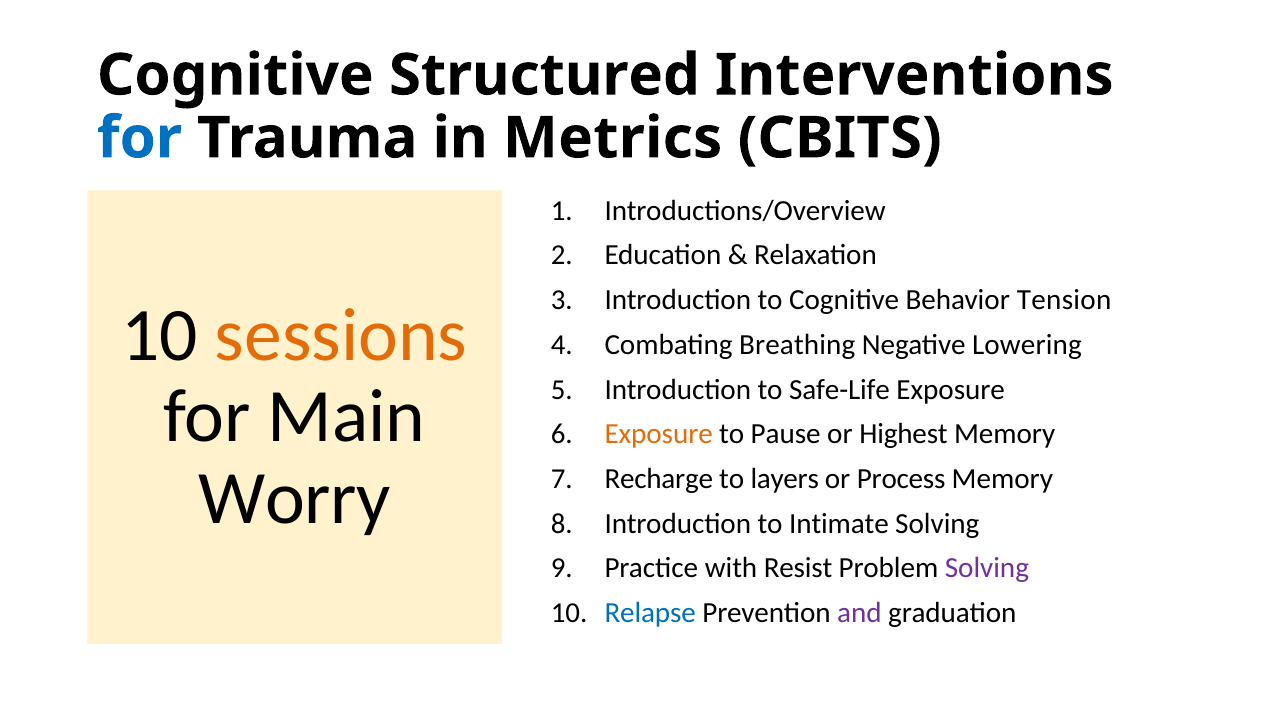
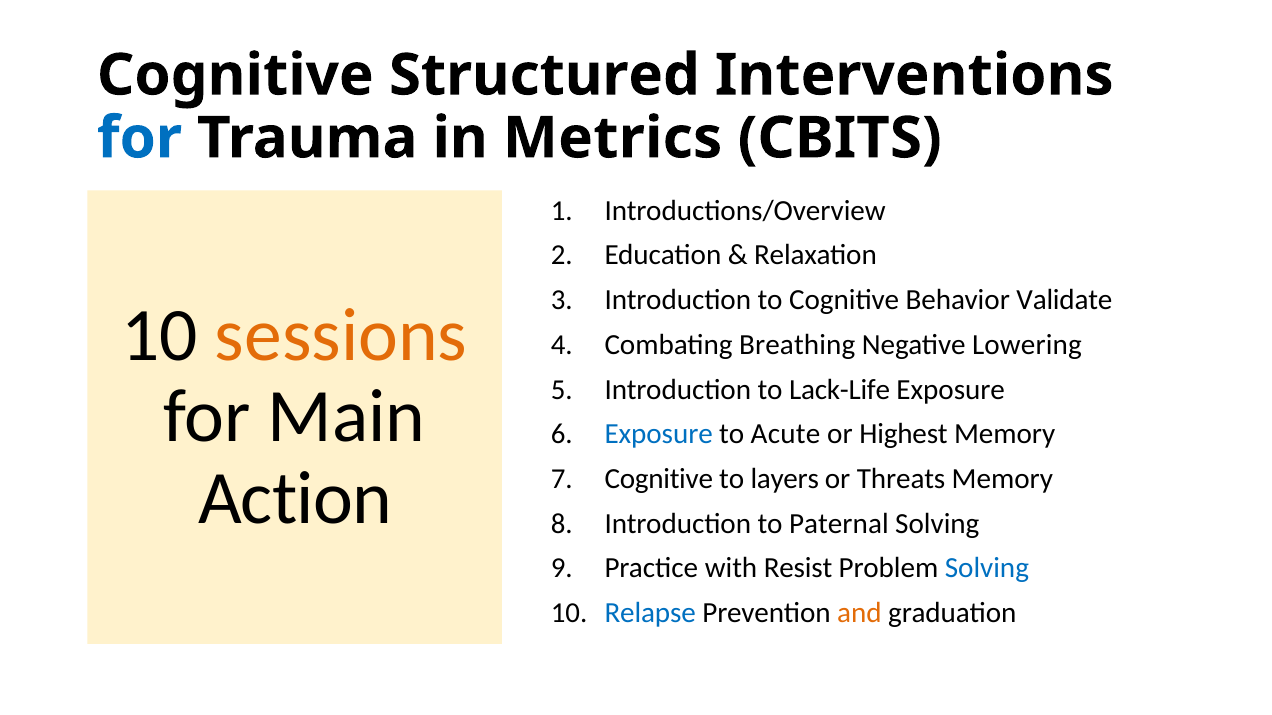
Tension: Tension -> Validate
Safe-Life: Safe-Life -> Lack-Life
Exposure at (659, 434) colour: orange -> blue
Pause: Pause -> Acute
Recharge at (659, 479): Recharge -> Cognitive
Process: Process -> Threats
Worry: Worry -> Action
Intimate: Intimate -> Paternal
Solving at (987, 569) colour: purple -> blue
and colour: purple -> orange
